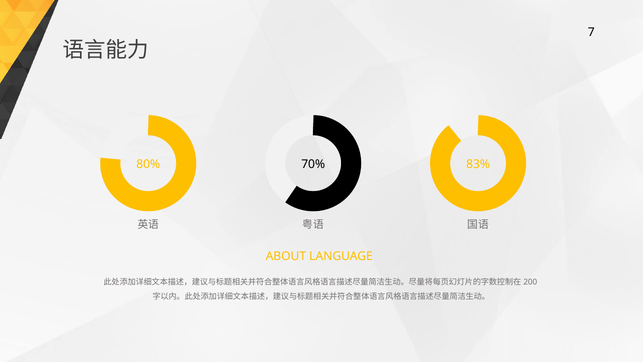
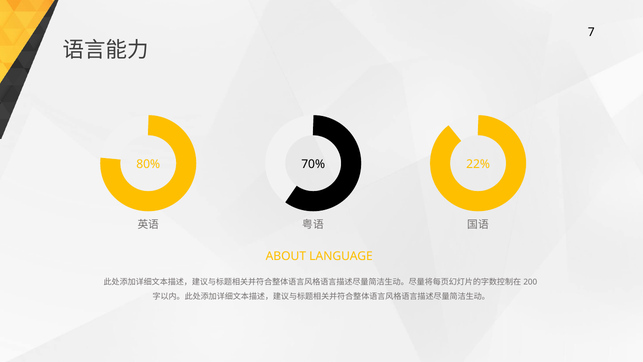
83%: 83% -> 22%
